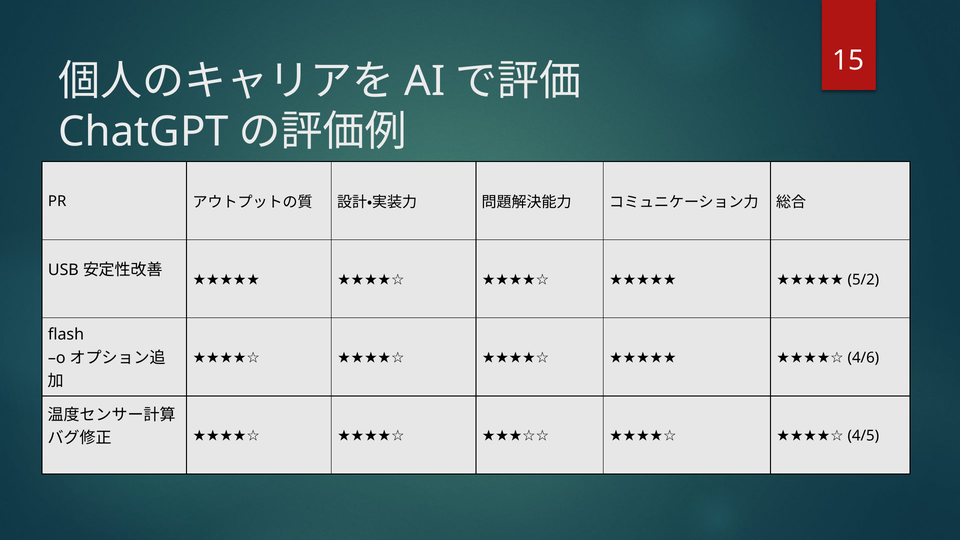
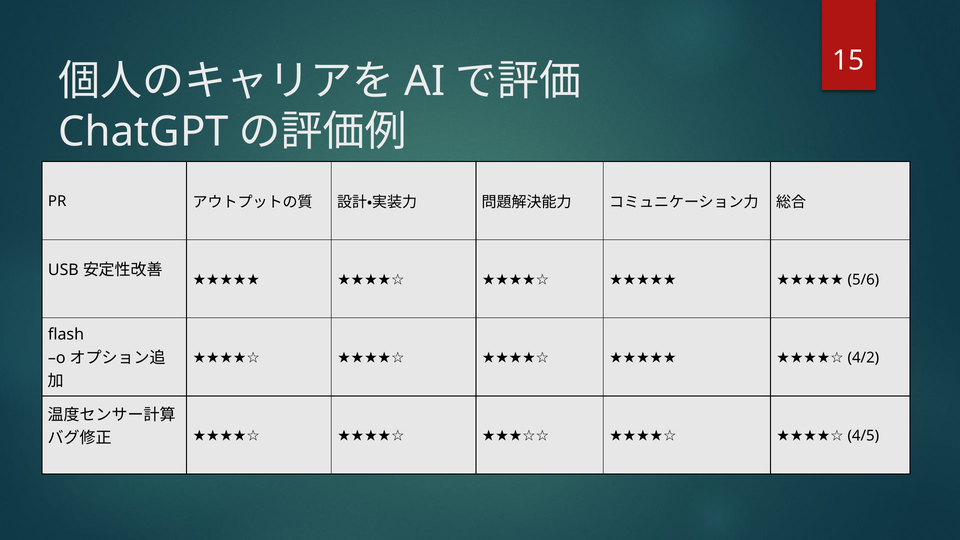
5/2: 5/2 -> 5/6
4/6: 4/6 -> 4/2
